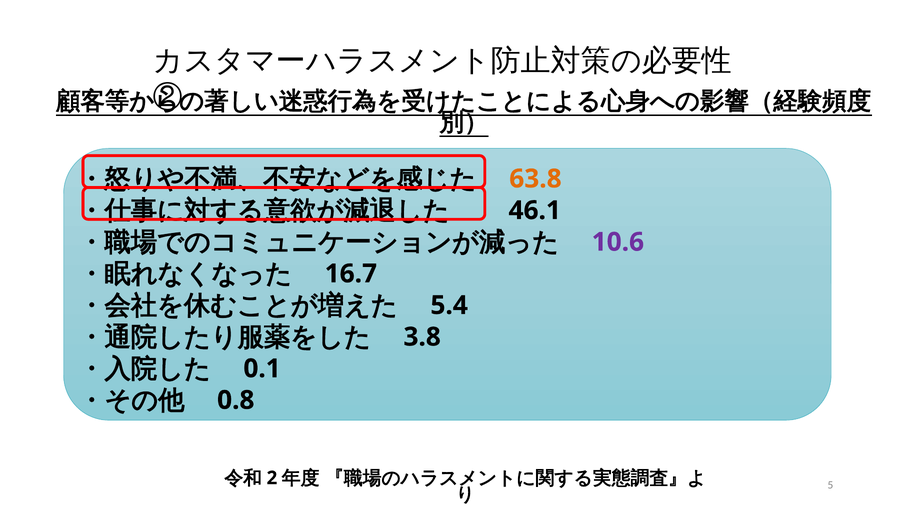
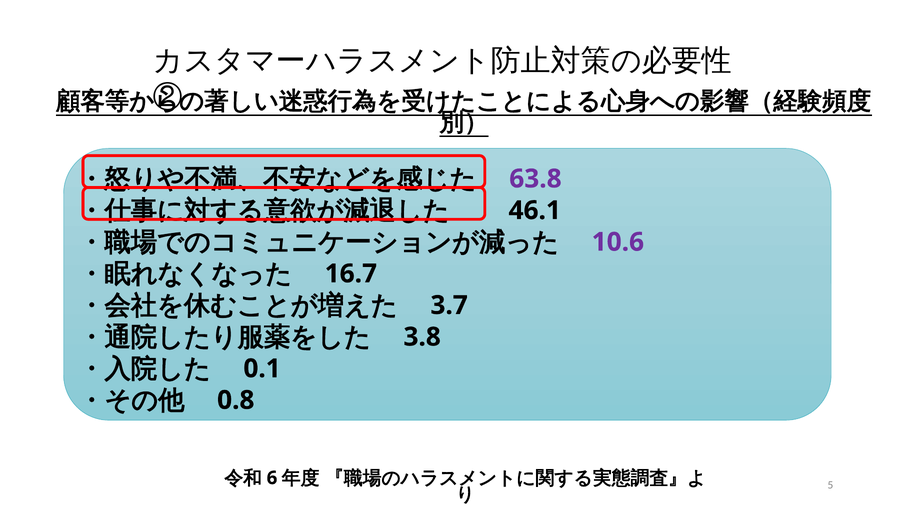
63.8 colour: orange -> purple
5.4: 5.4 -> 3.7
2: 2 -> 6
